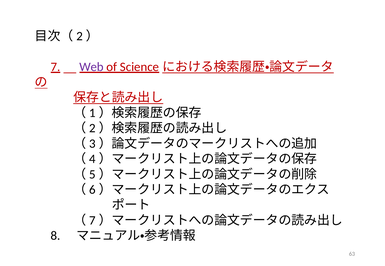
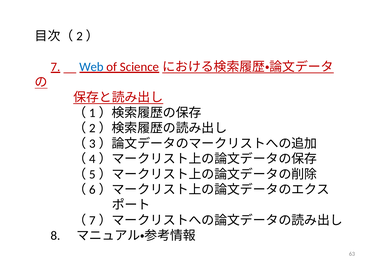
Web colour: purple -> blue
